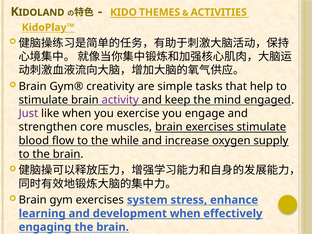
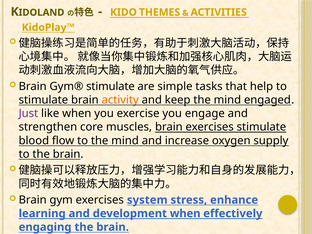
Gym® creativity: creativity -> stimulate
activity colour: purple -> orange
to the while: while -> mind
